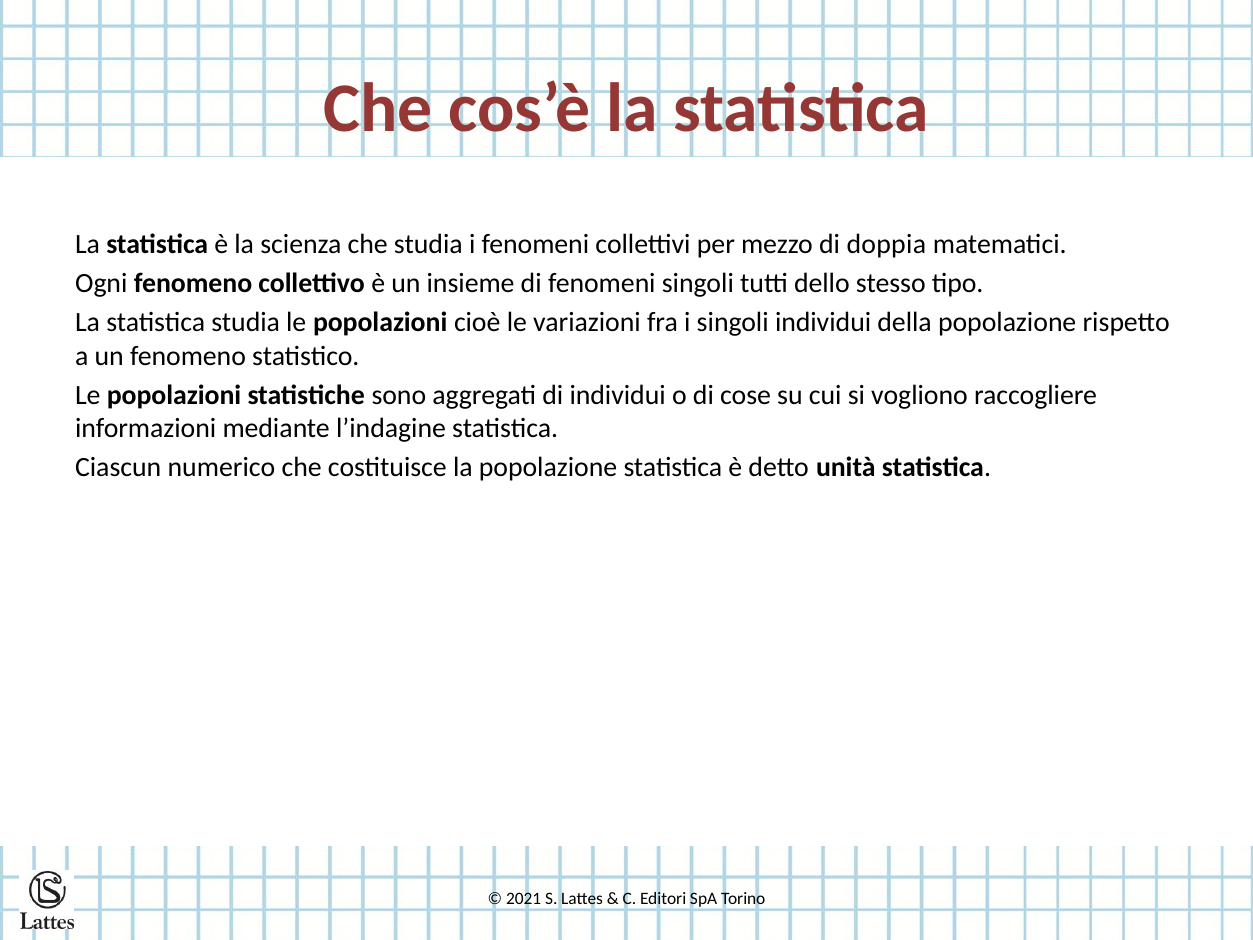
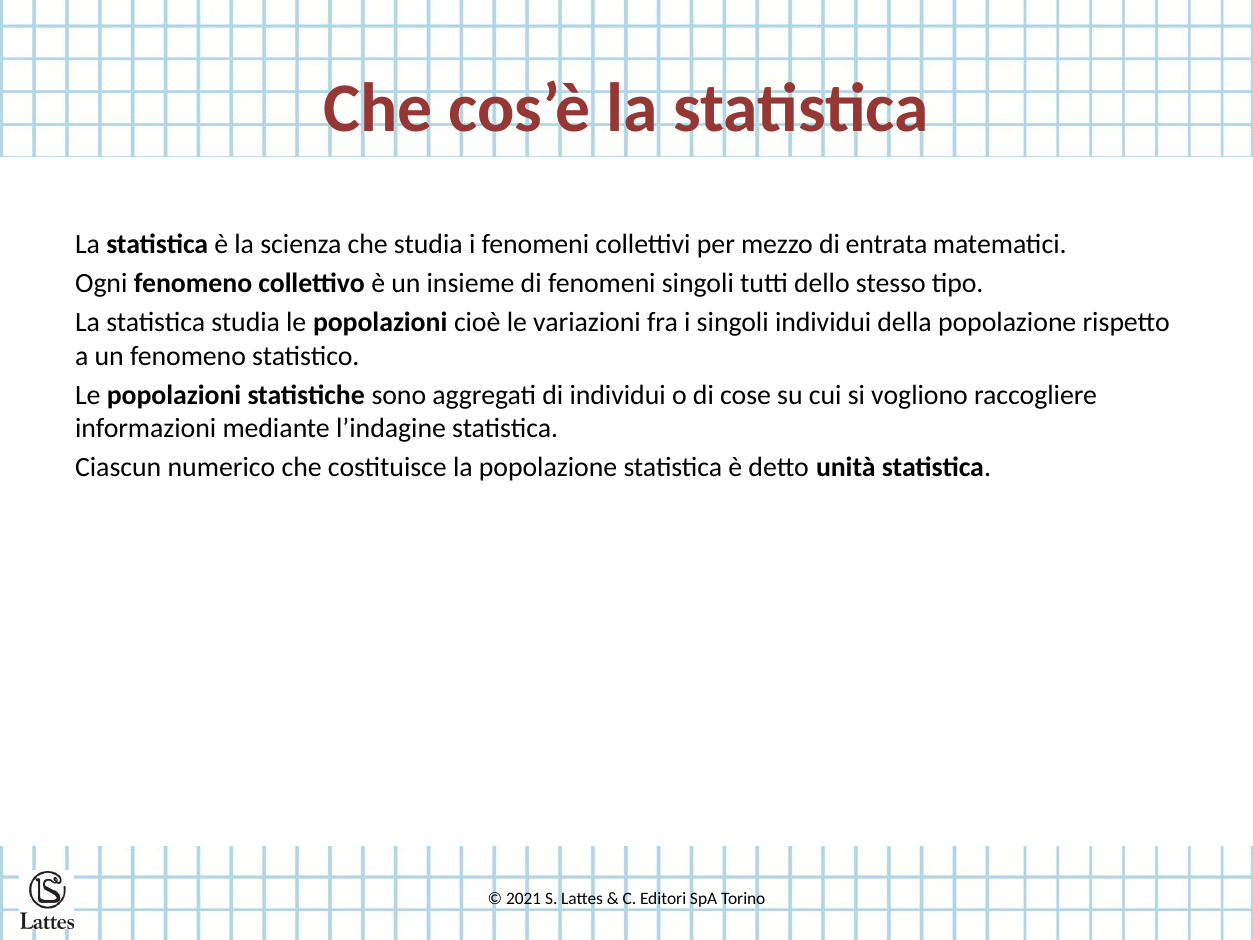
doppia: doppia -> entrata
